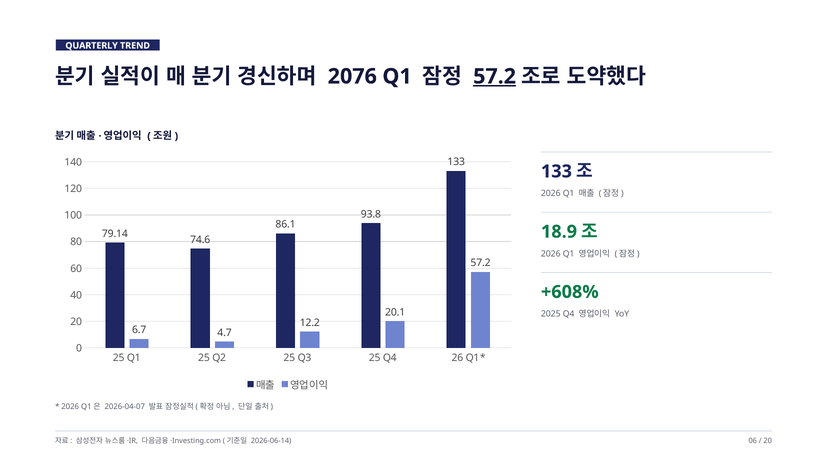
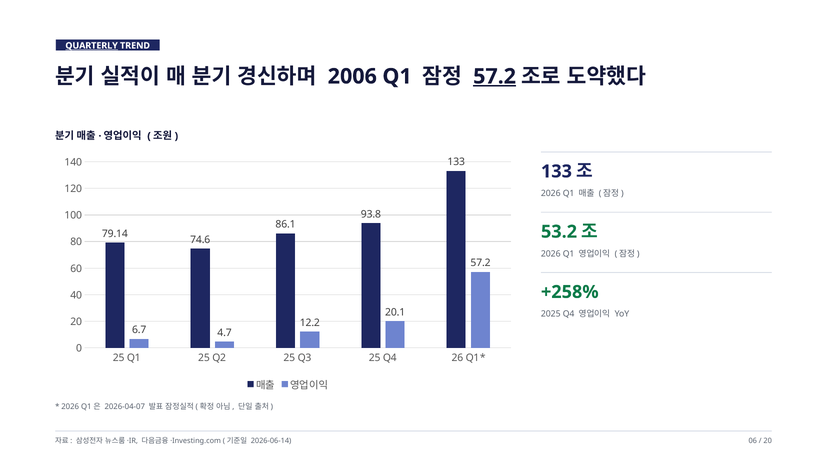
QUARTERLY underline: none -> present
2076: 2076 -> 2006
18.9: 18.9 -> 53.2
+608%: +608% -> +258%
